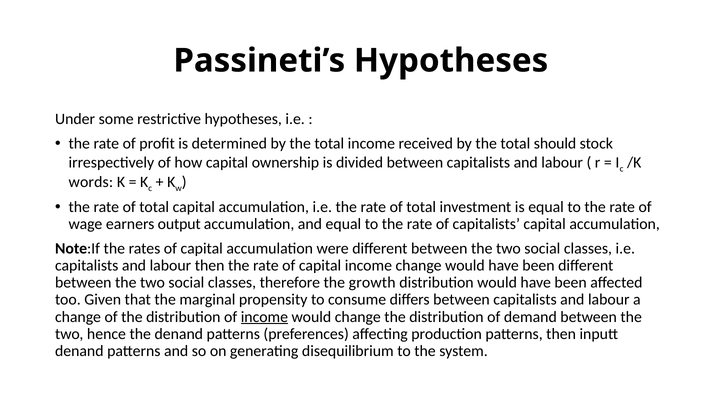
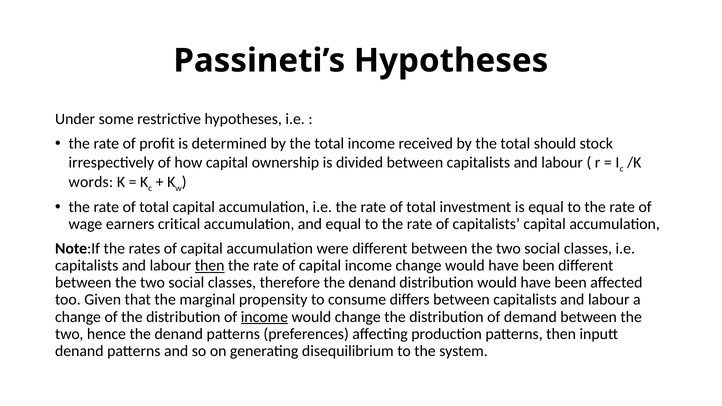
output: output -> critical
then at (210, 266) underline: none -> present
therefore the growth: growth -> denand
